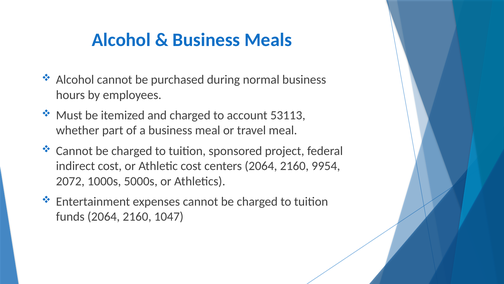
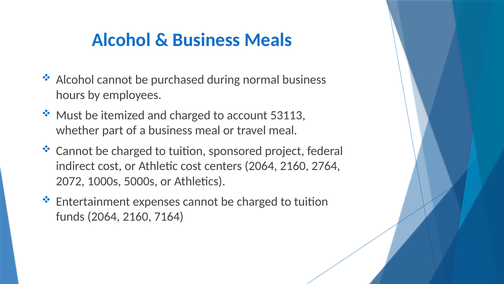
9954: 9954 -> 2764
1047: 1047 -> 7164
